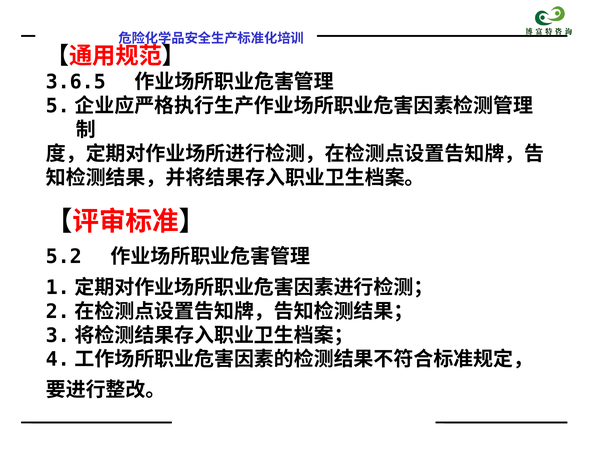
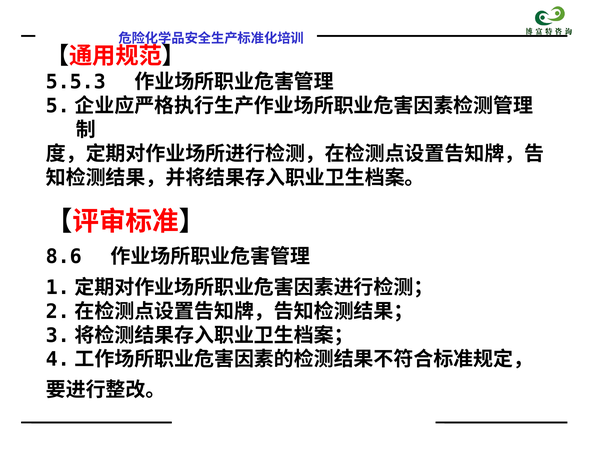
3.6.5: 3.6.5 -> 5.5.3
5.2: 5.2 -> 8.6
